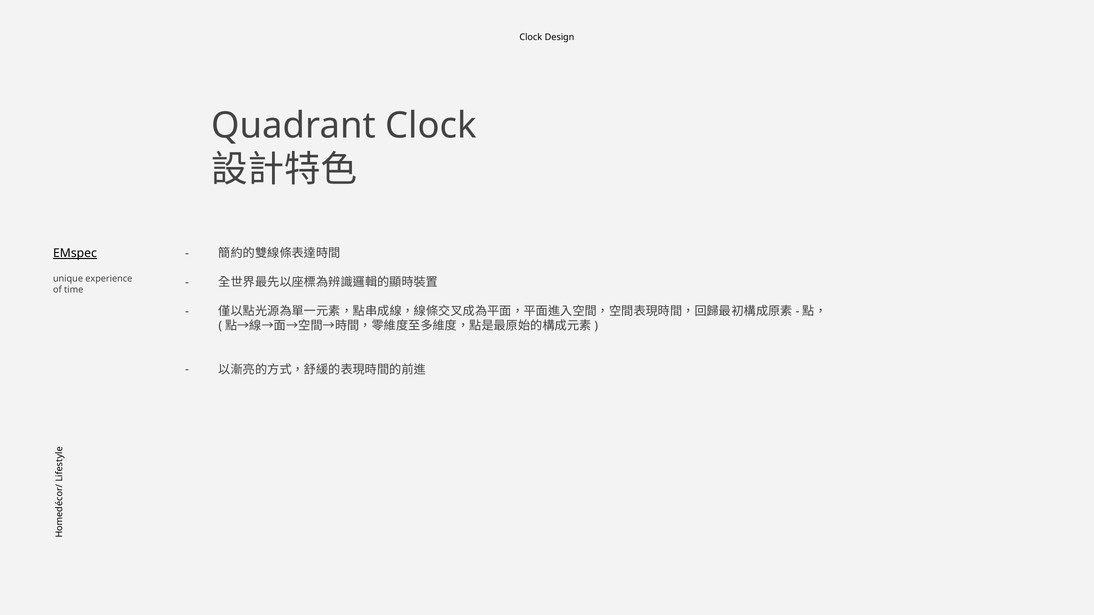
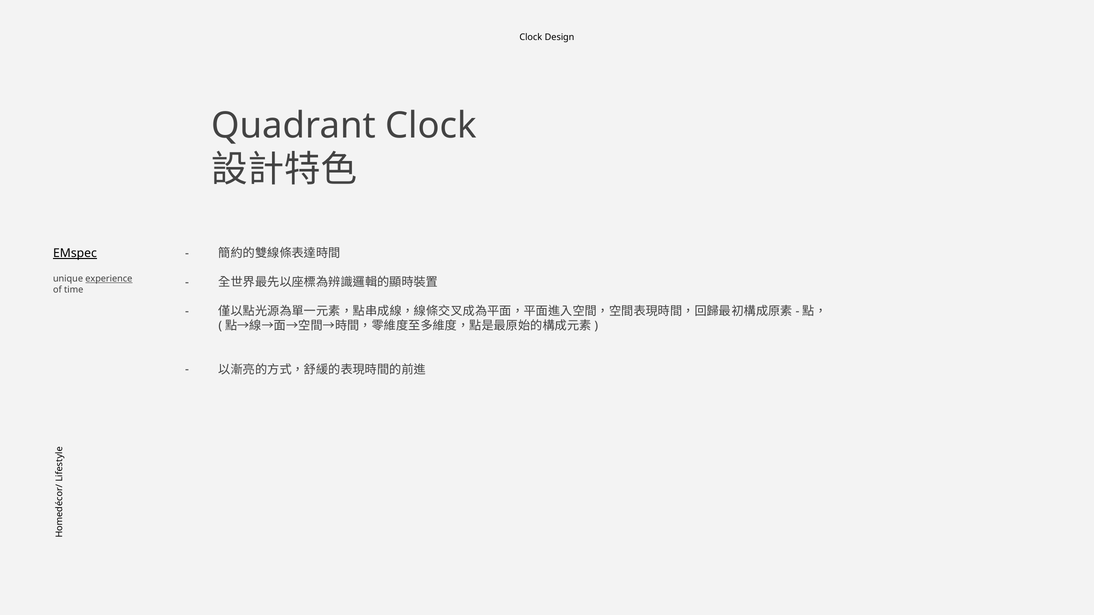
experience underline: none -> present
